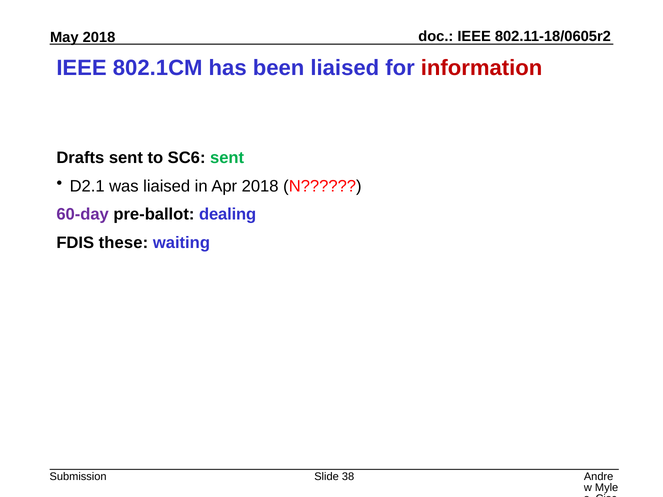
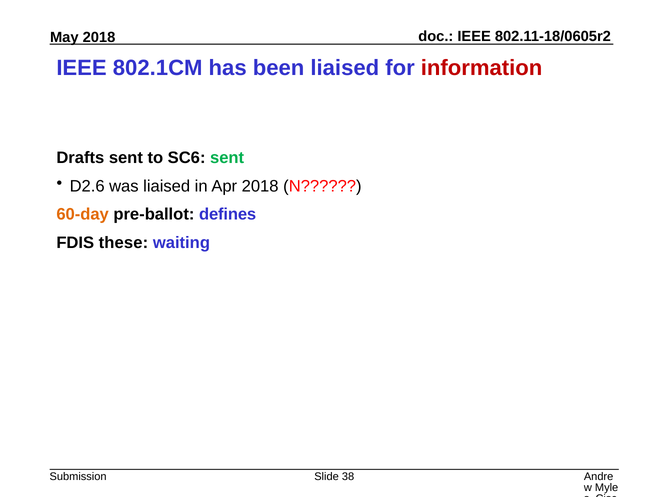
D2.1: D2.1 -> D2.6
60-day colour: purple -> orange
dealing: dealing -> defines
